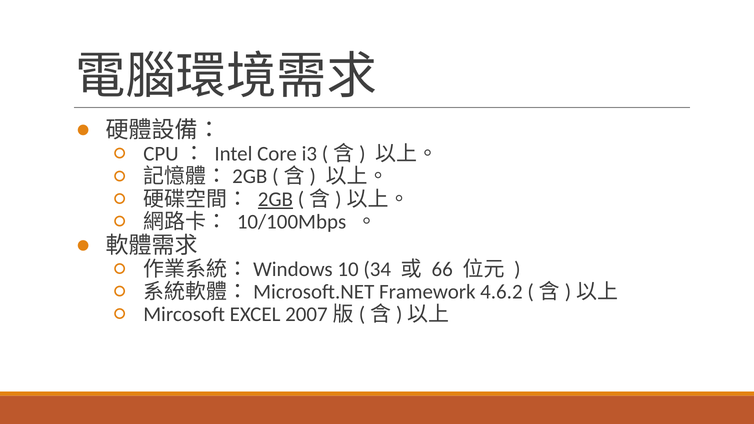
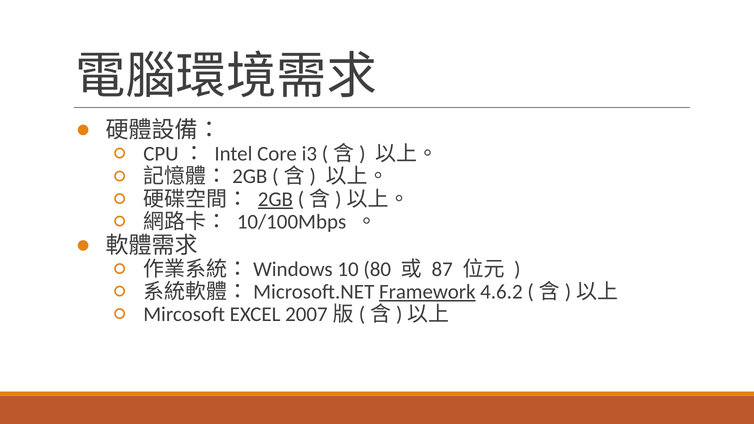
34: 34 -> 80
66: 66 -> 87
Framework underline: none -> present
